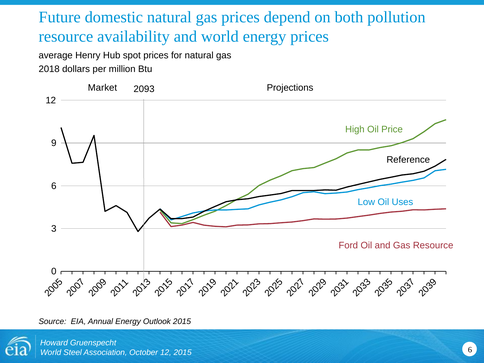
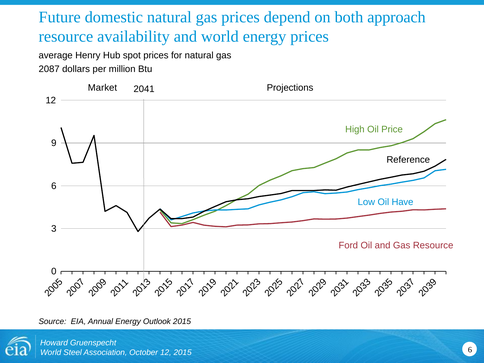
pollution: pollution -> approach
2018: 2018 -> 2087
2093: 2093 -> 2041
Uses: Uses -> Have
